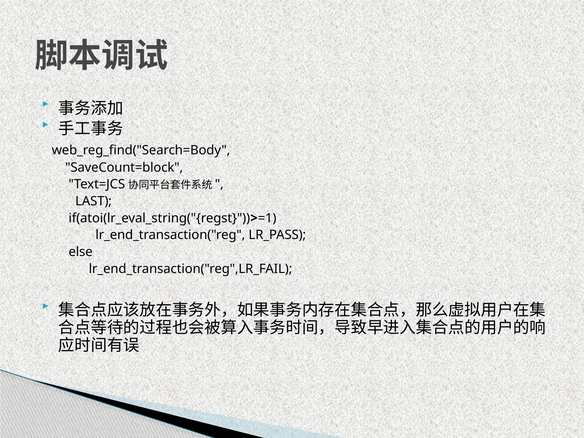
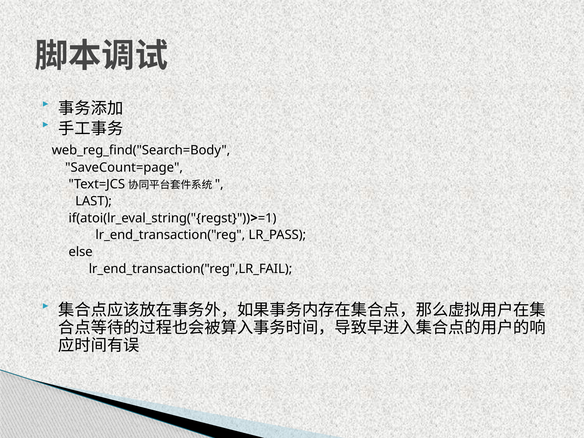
SaveCount=block: SaveCount=block -> SaveCount=page
